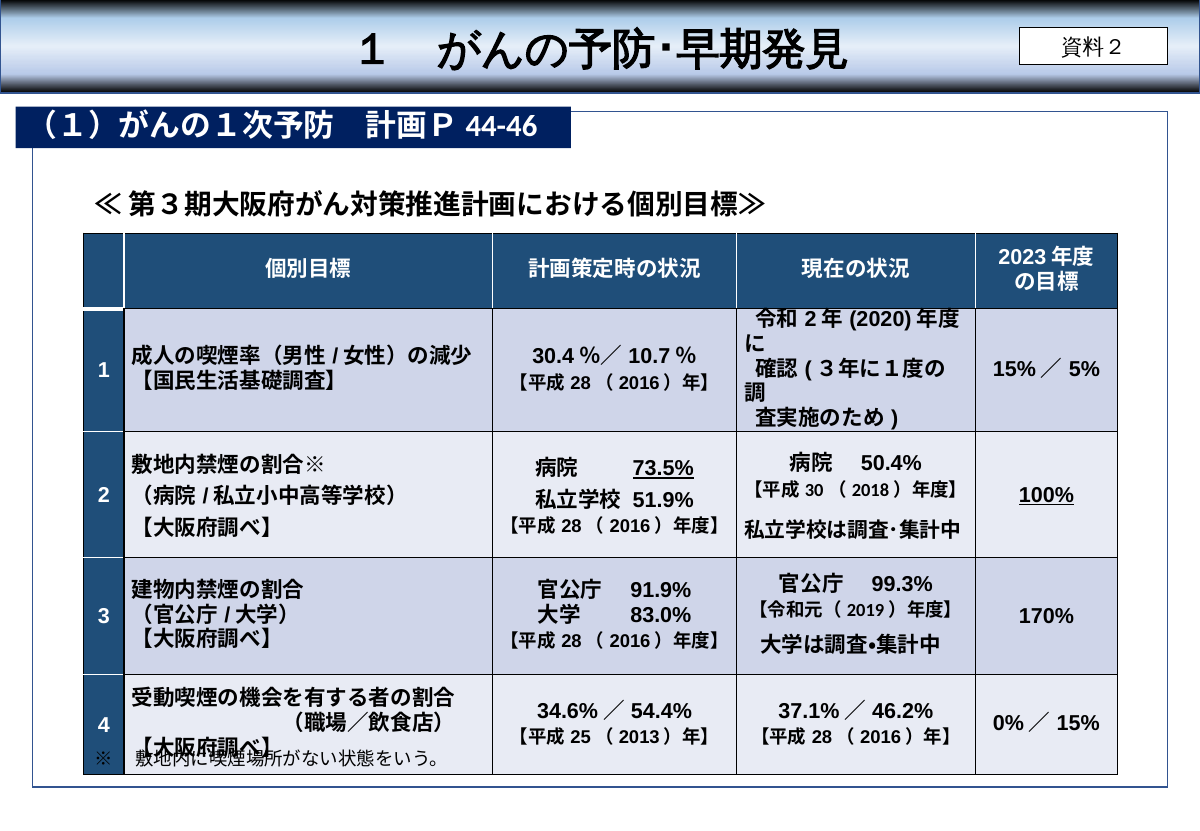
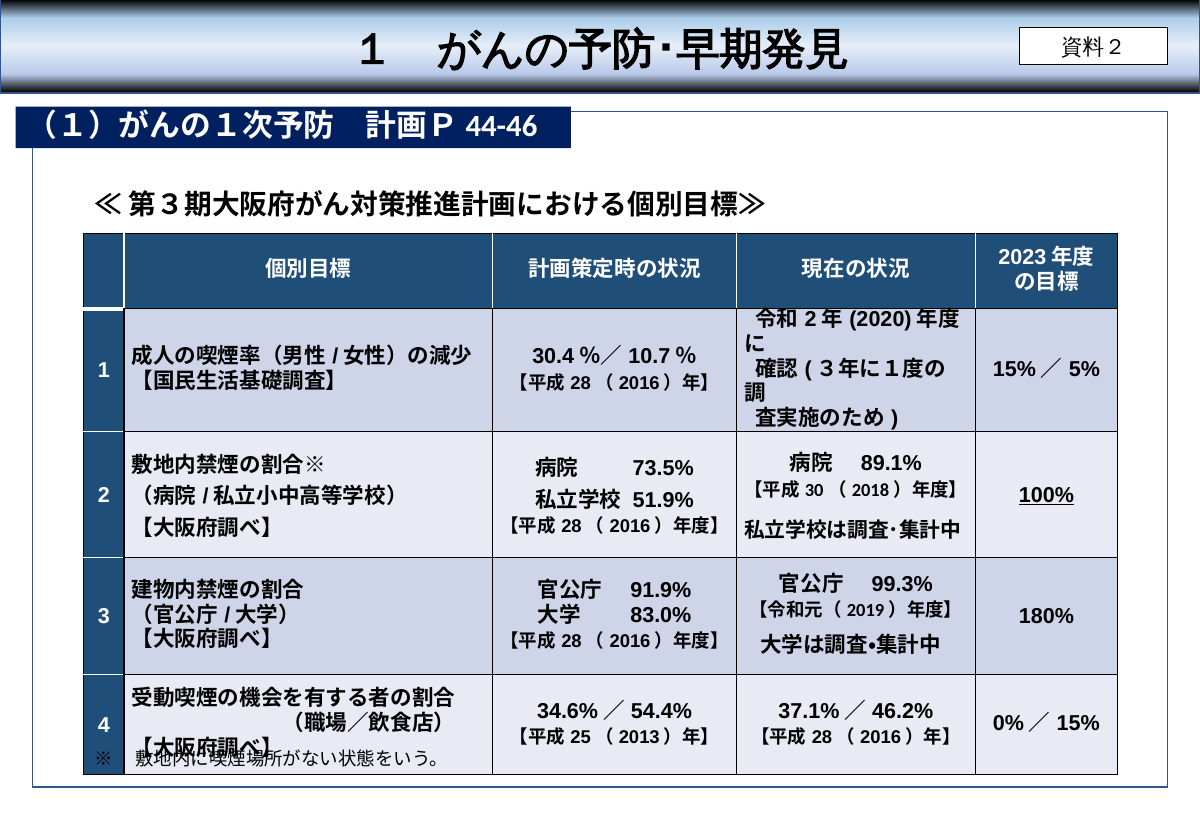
50.4%: 50.4% -> 89.1%
73.5% underline: present -> none
170%: 170% -> 180%
